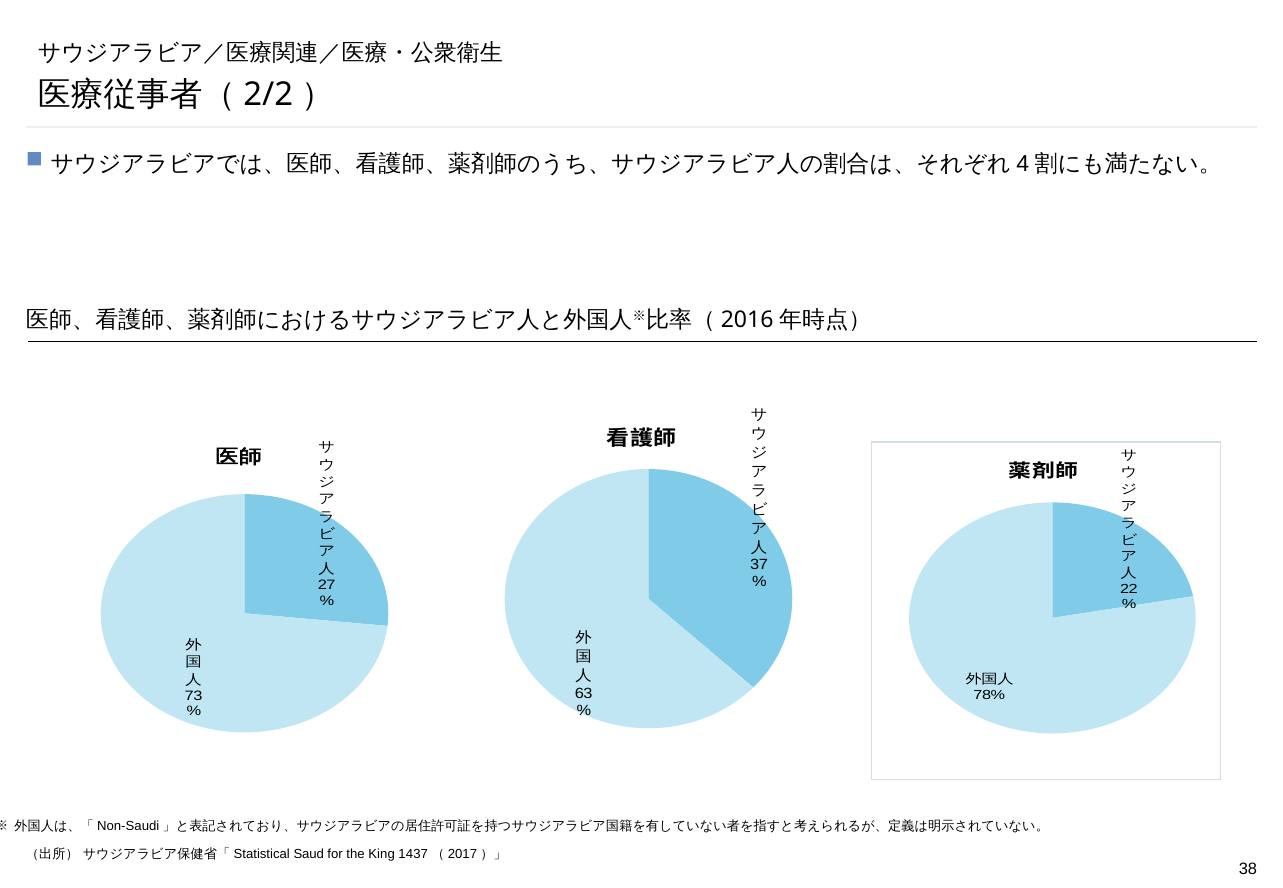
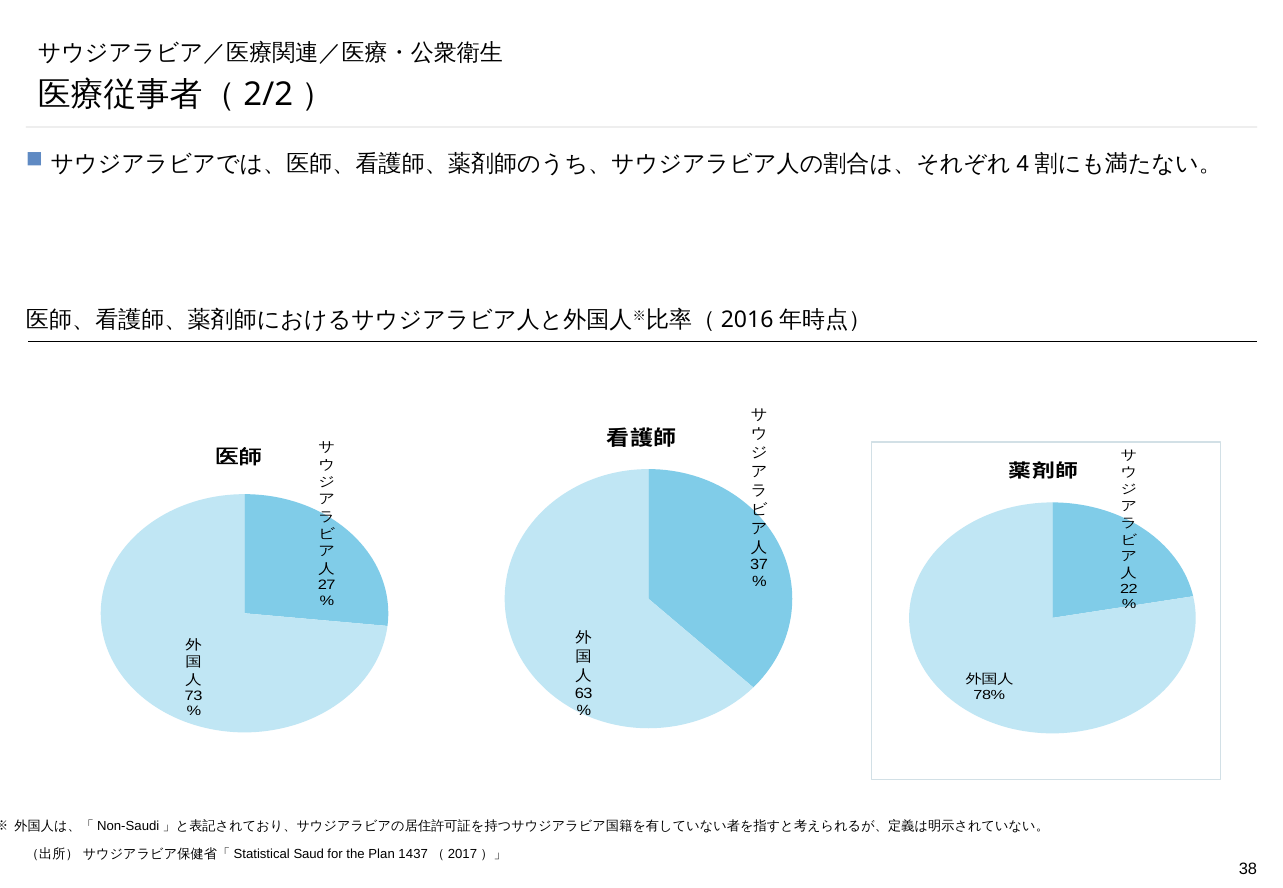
King: King -> Plan
